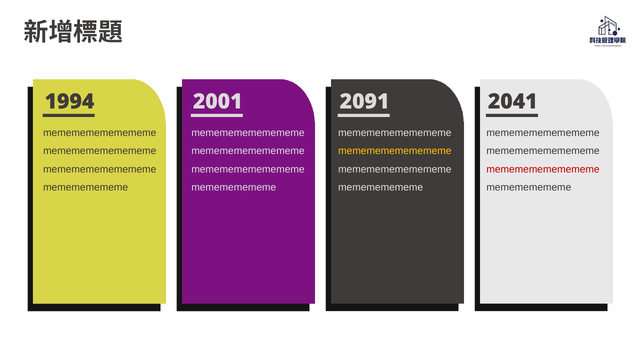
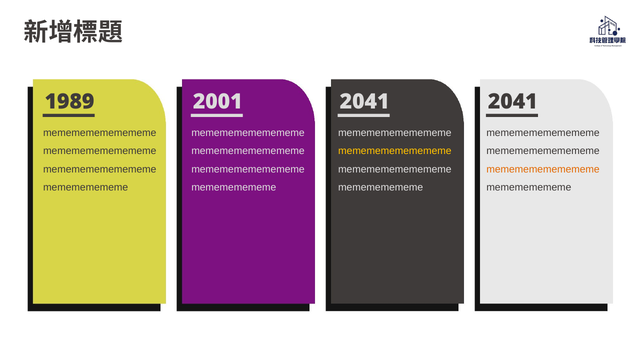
1994: 1994 -> 1989
2001 2091: 2091 -> 2041
memememememememe at (543, 169) colour: red -> orange
